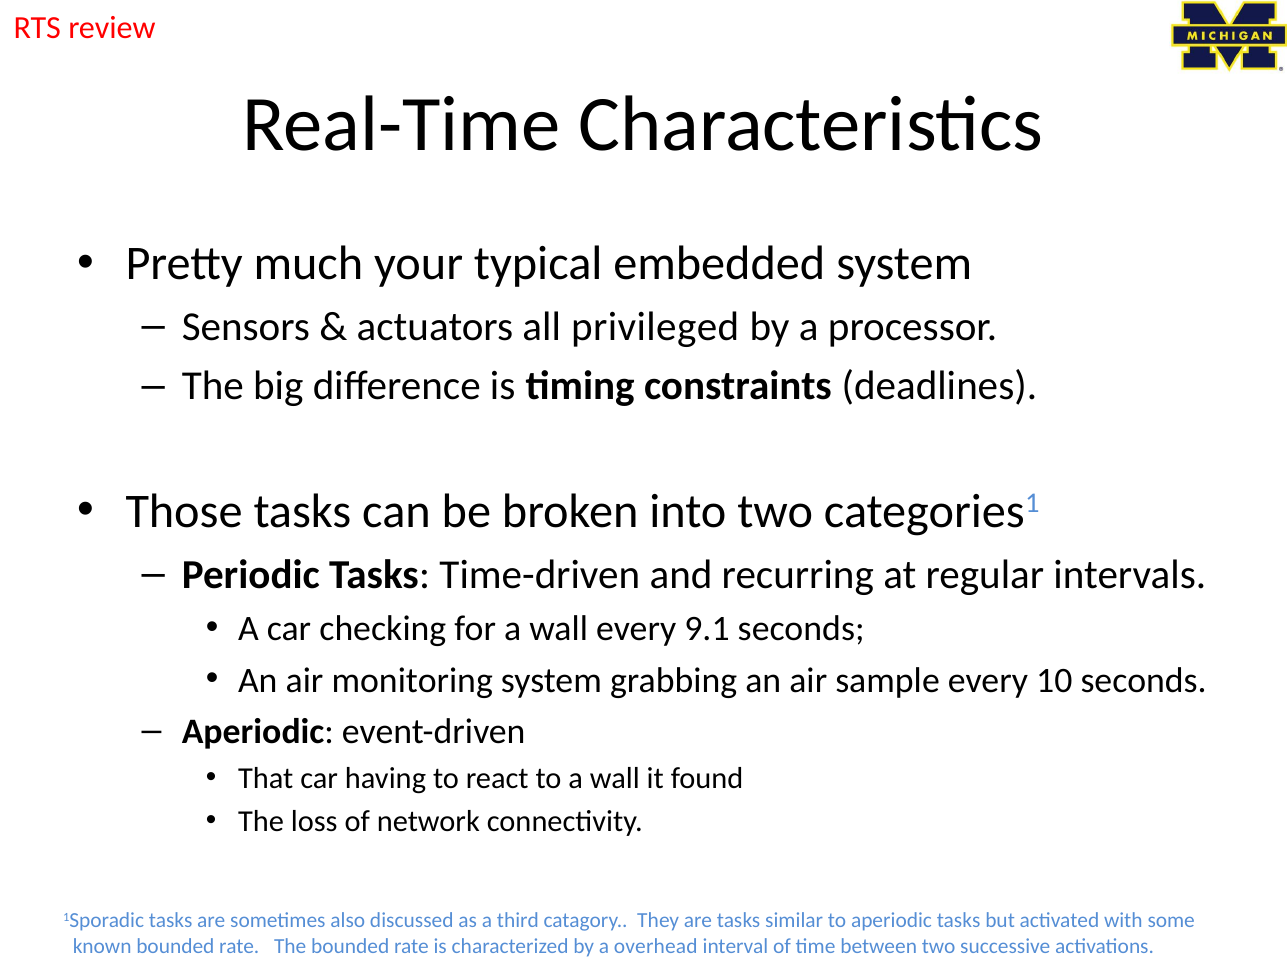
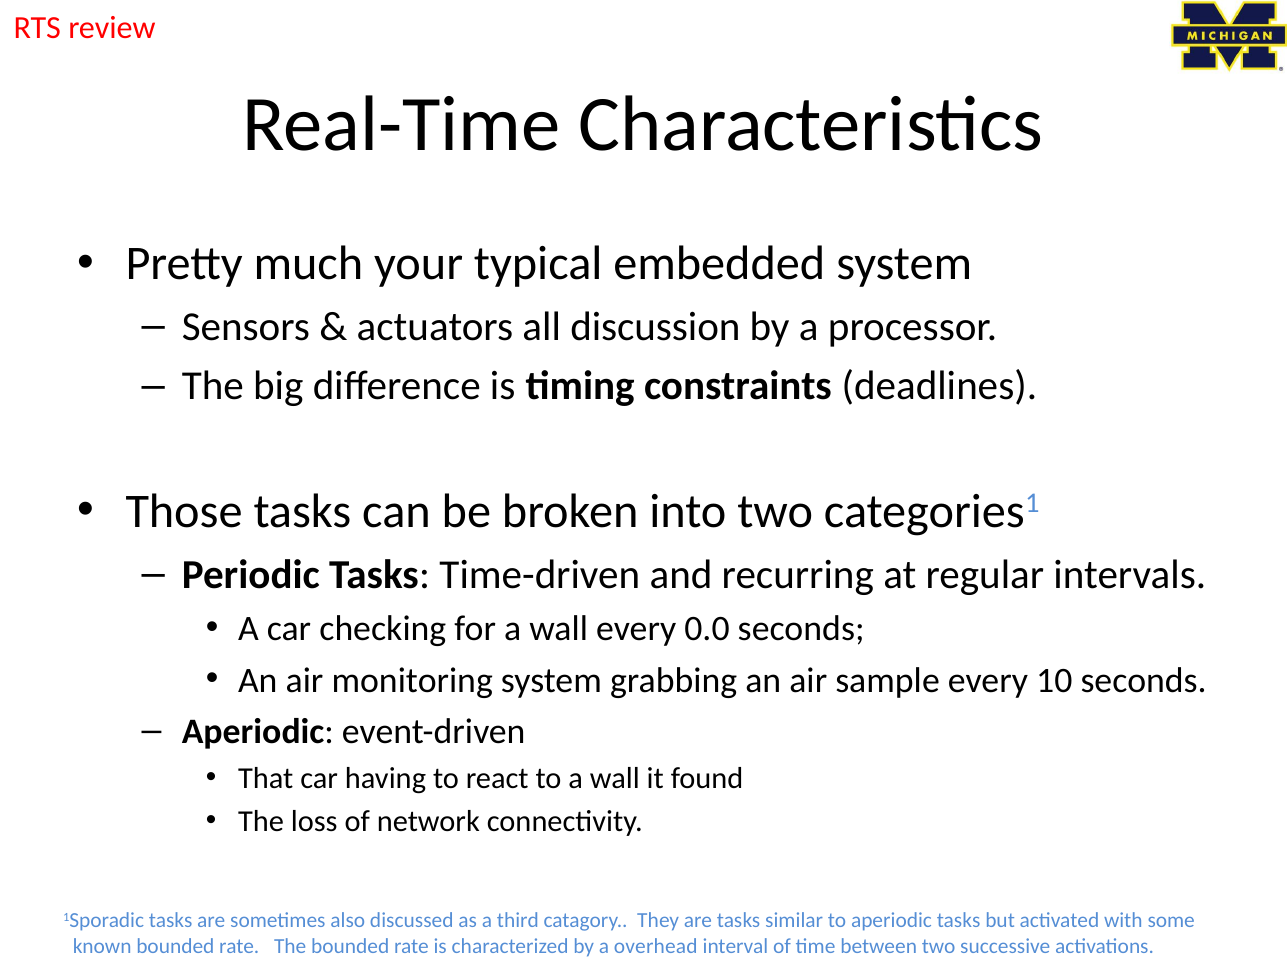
privileged: privileged -> discussion
9.1: 9.1 -> 0.0
